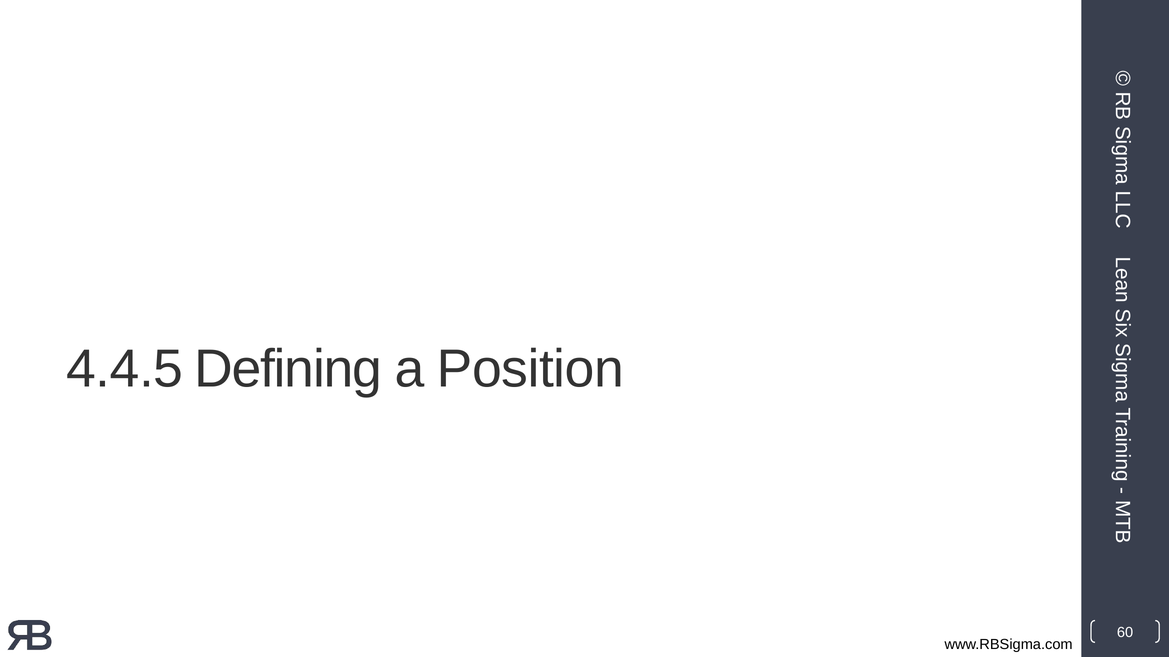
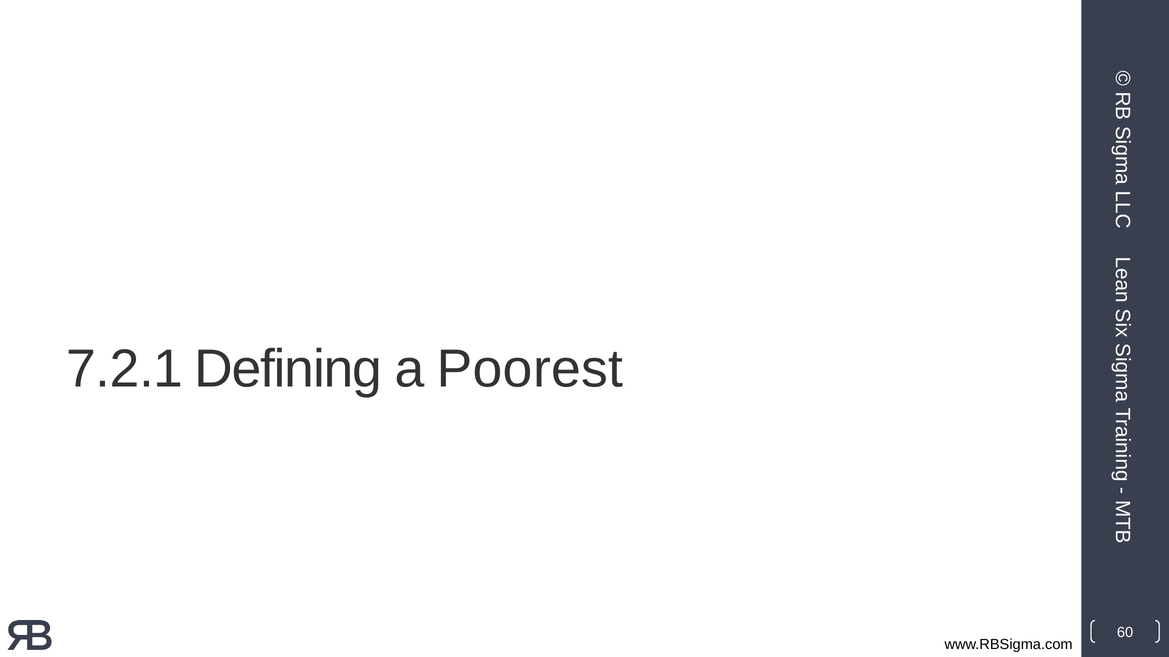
4.4.5: 4.4.5 -> 7.2.1
Position: Position -> Poorest
